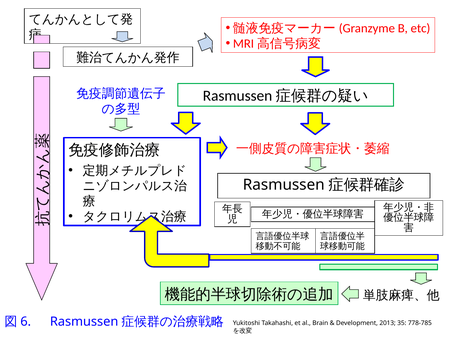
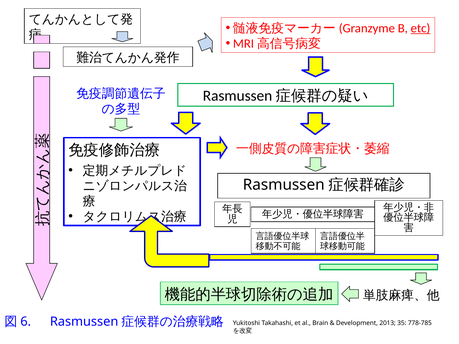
etc underline: none -> present
